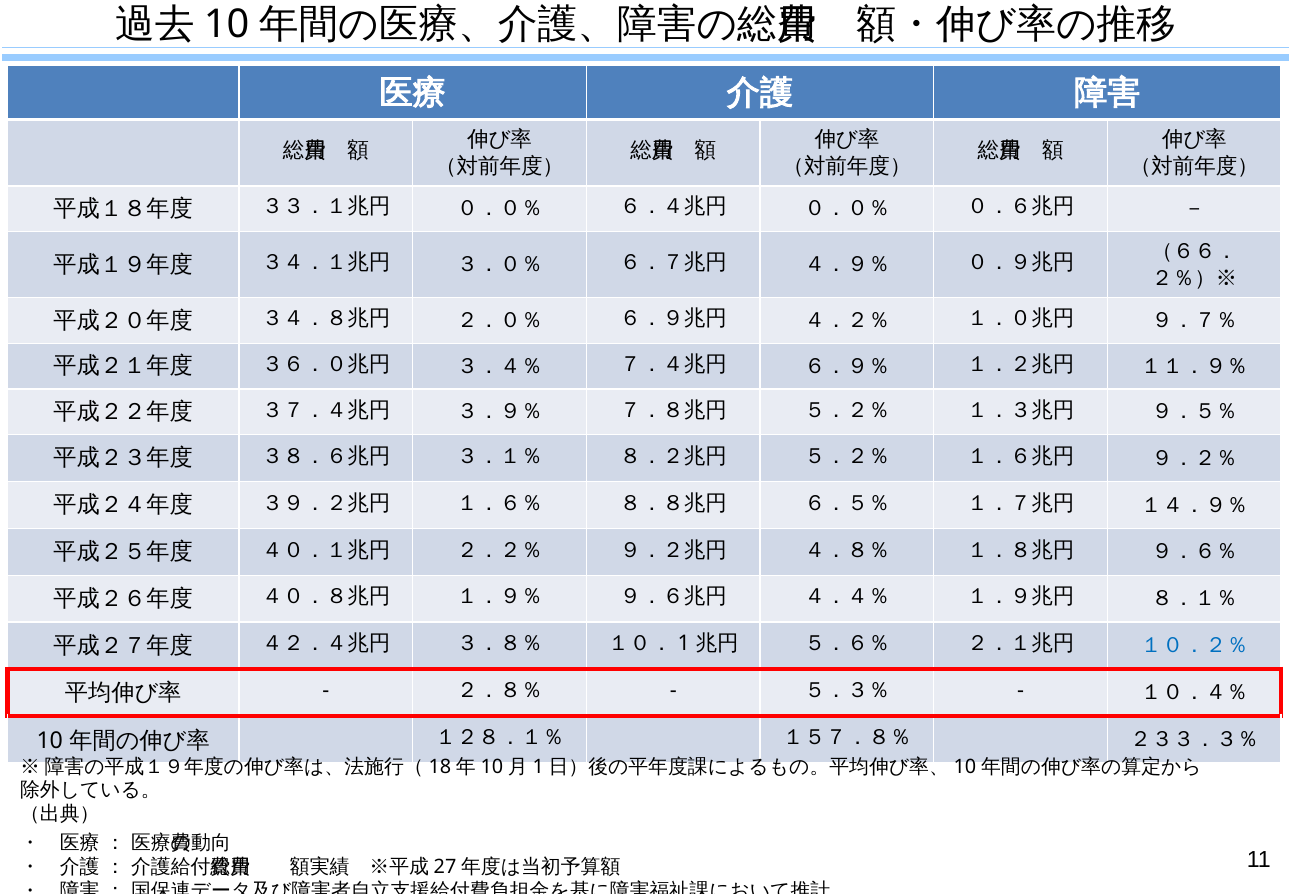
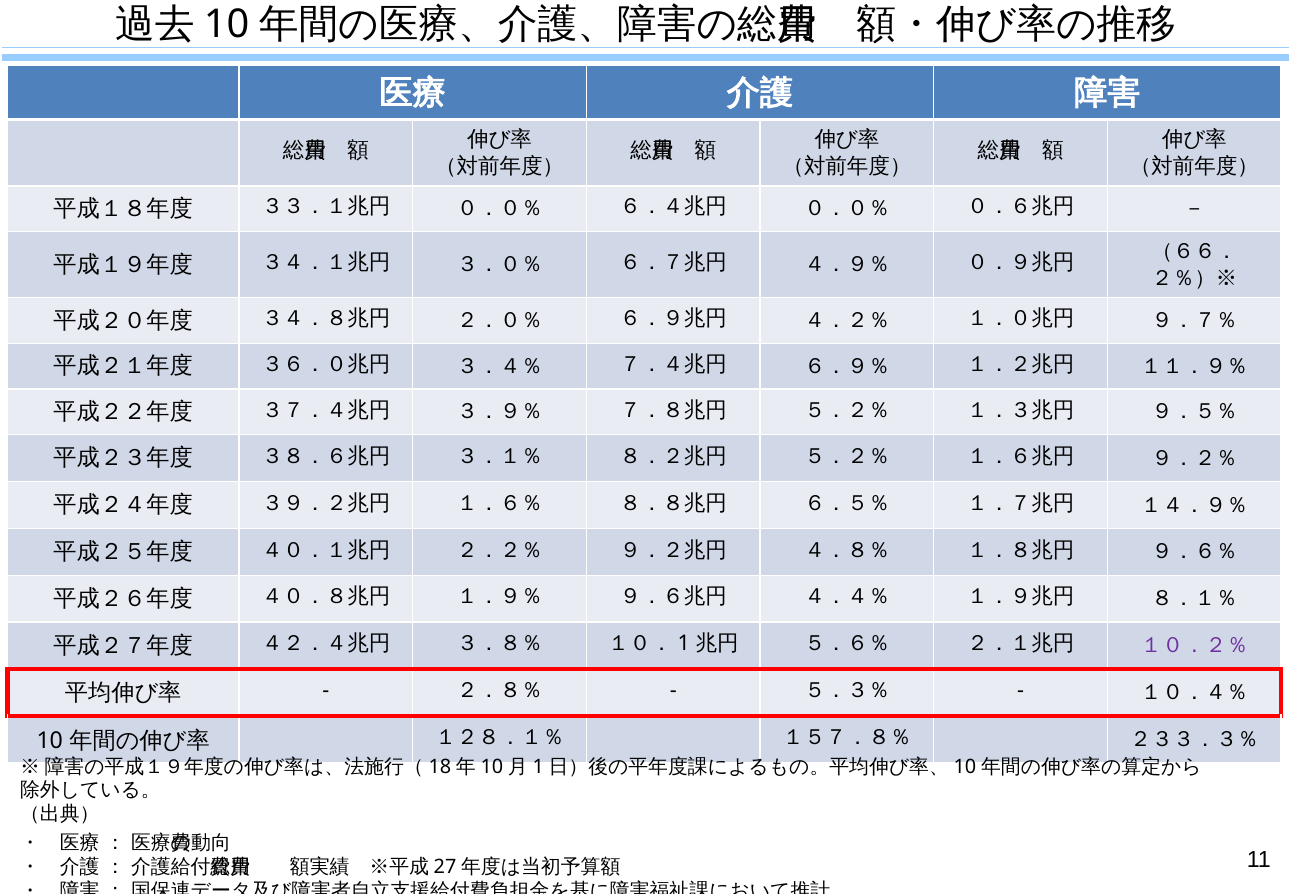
１０．２％ colour: blue -> purple
